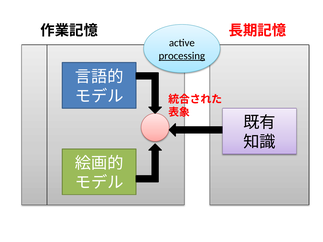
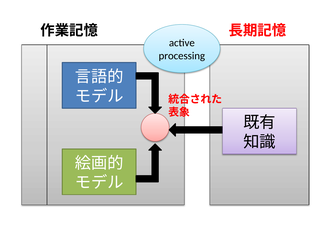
processing underline: present -> none
